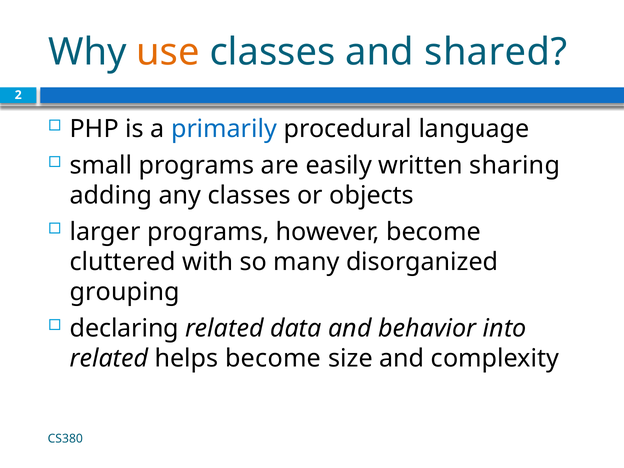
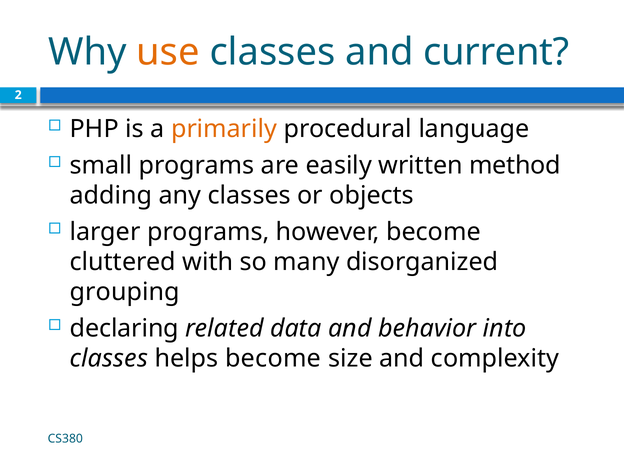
shared: shared -> current
primarily colour: blue -> orange
sharing: sharing -> method
related at (109, 359): related -> classes
